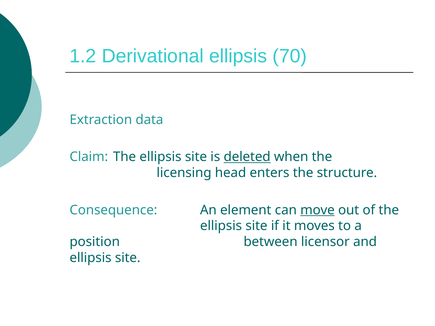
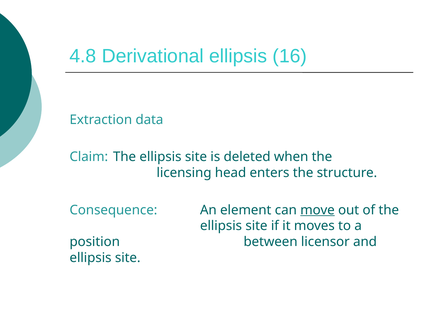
1.2: 1.2 -> 4.8
70: 70 -> 16
deleted underline: present -> none
